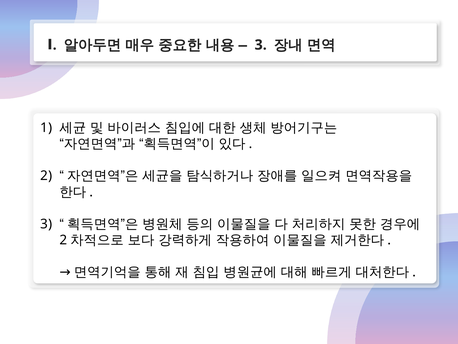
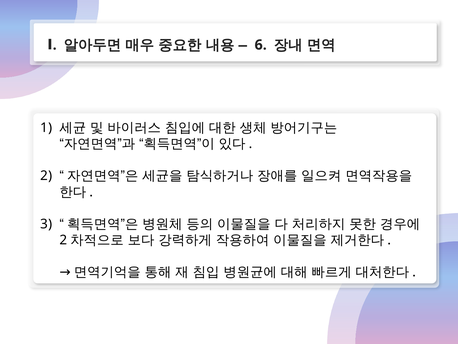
3 at (261, 45): 3 -> 6
